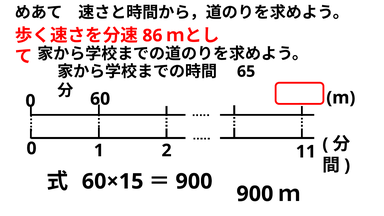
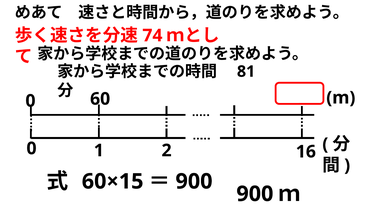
86: 86 -> 74
65: 65 -> 81
11: 11 -> 16
